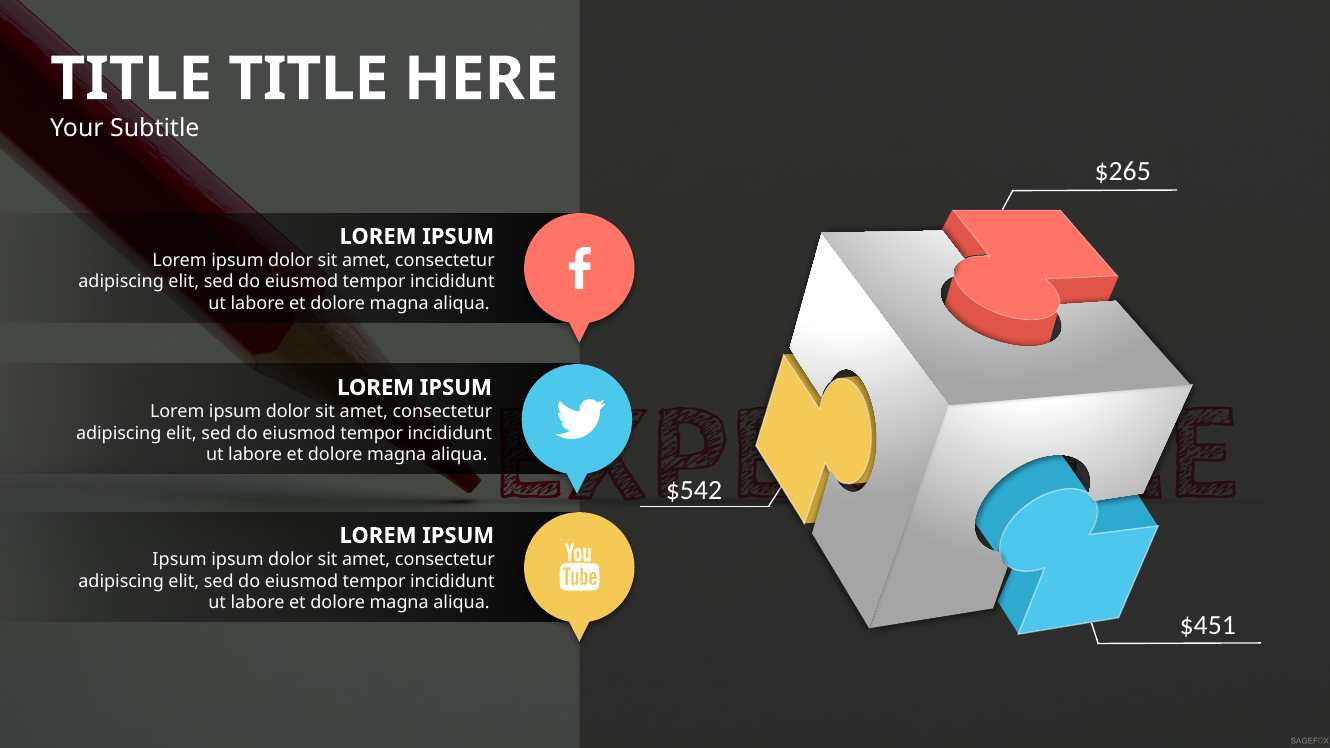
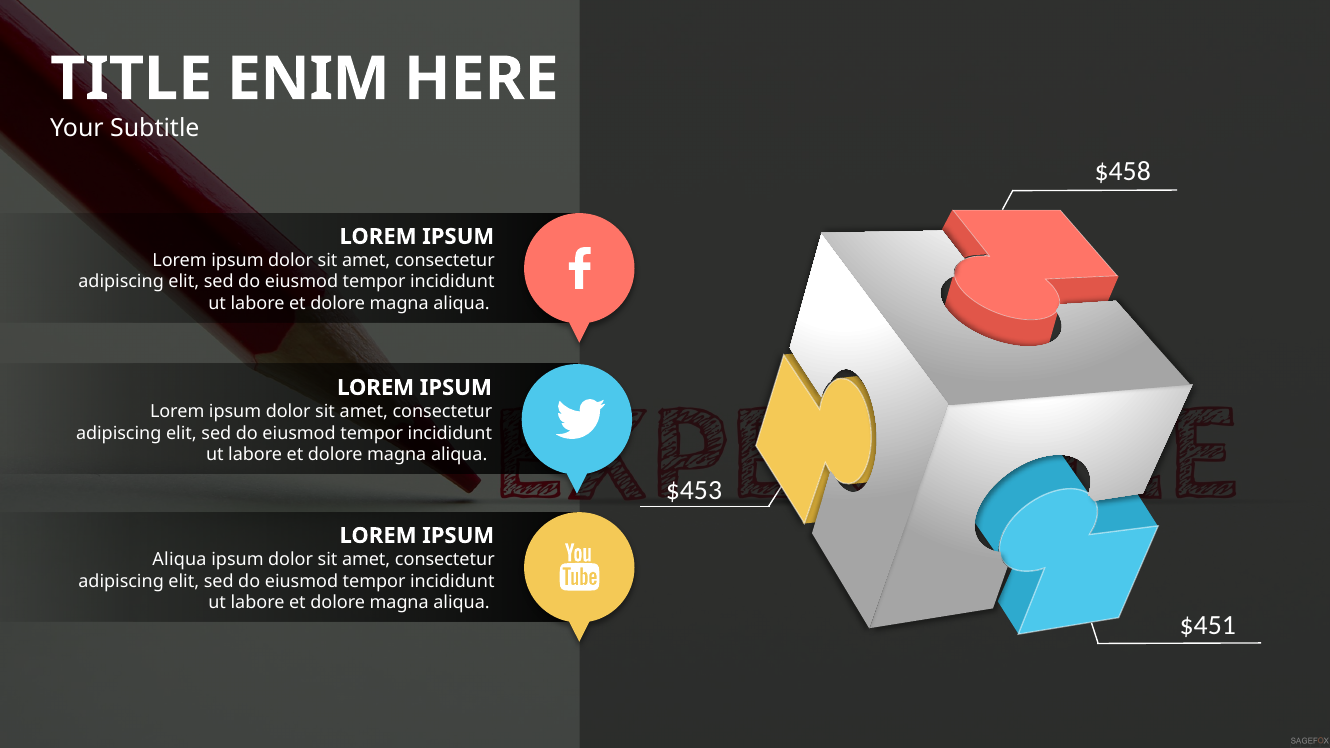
TITLE at (308, 79): TITLE -> ENIM
$265: $265 -> $458
$542: $542 -> $453
Ipsum at (180, 560): Ipsum -> Aliqua
